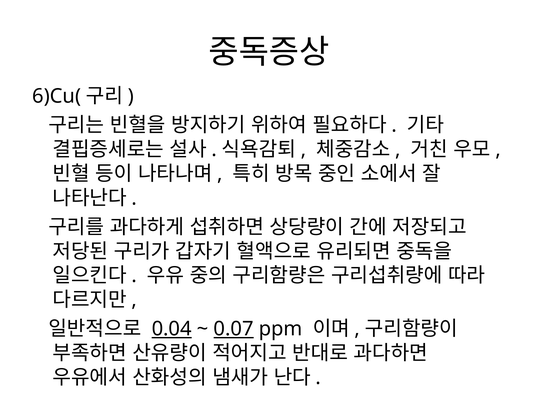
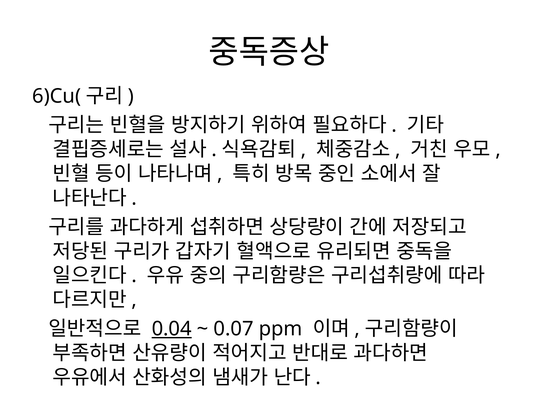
0.07 underline: present -> none
